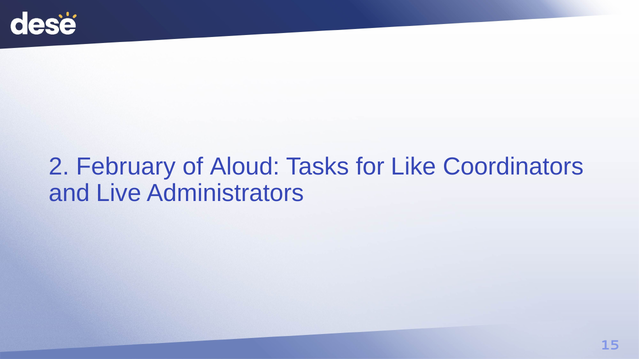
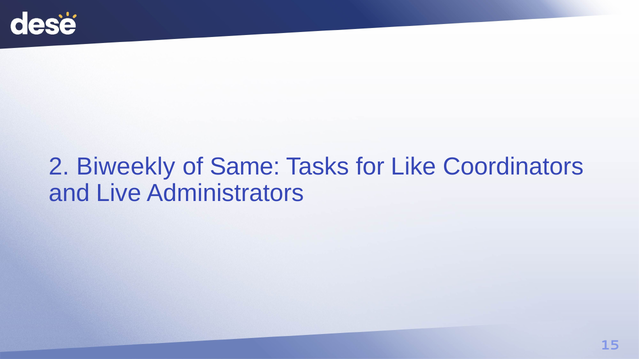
February: February -> Biweekly
Aloud: Aloud -> Same
